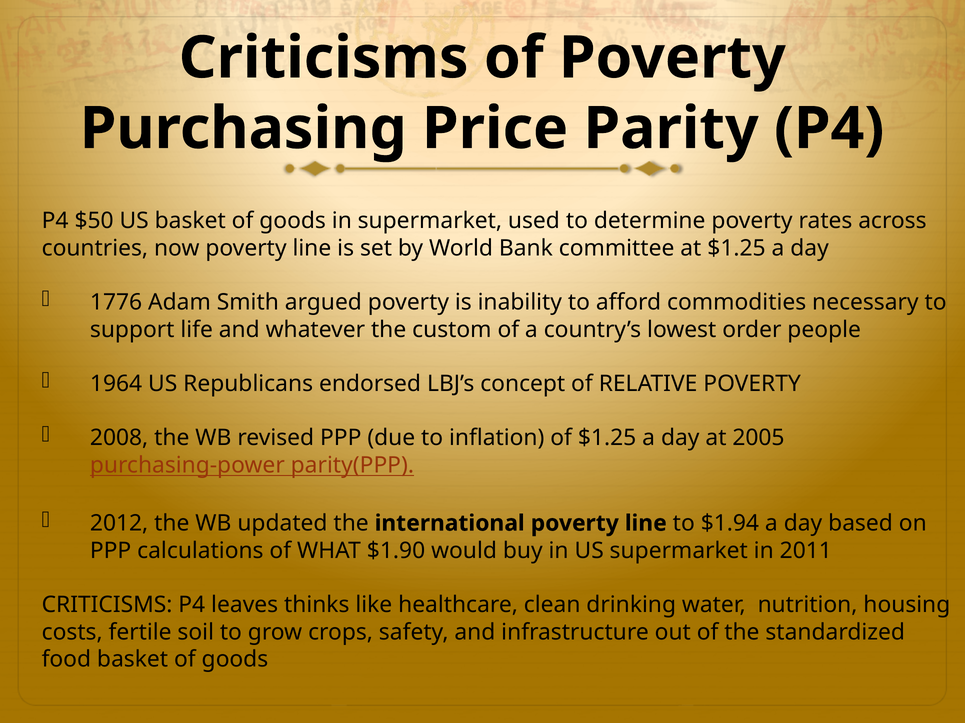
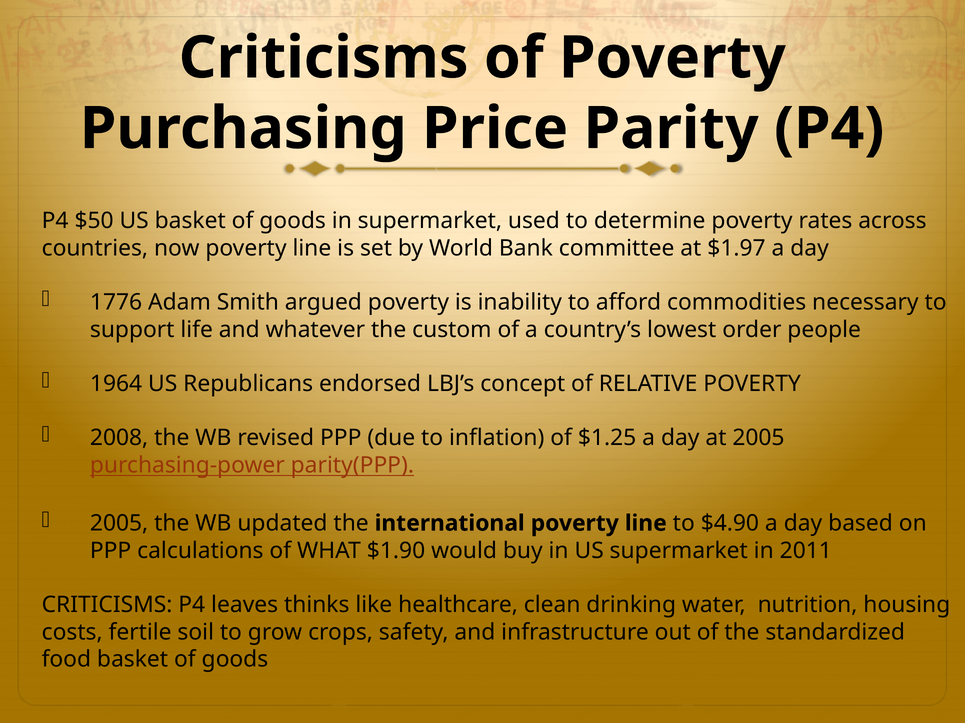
at $1.25: $1.25 -> $1.97
2012 at (119, 524): 2012 -> 2005
$1.94: $1.94 -> $4.90
